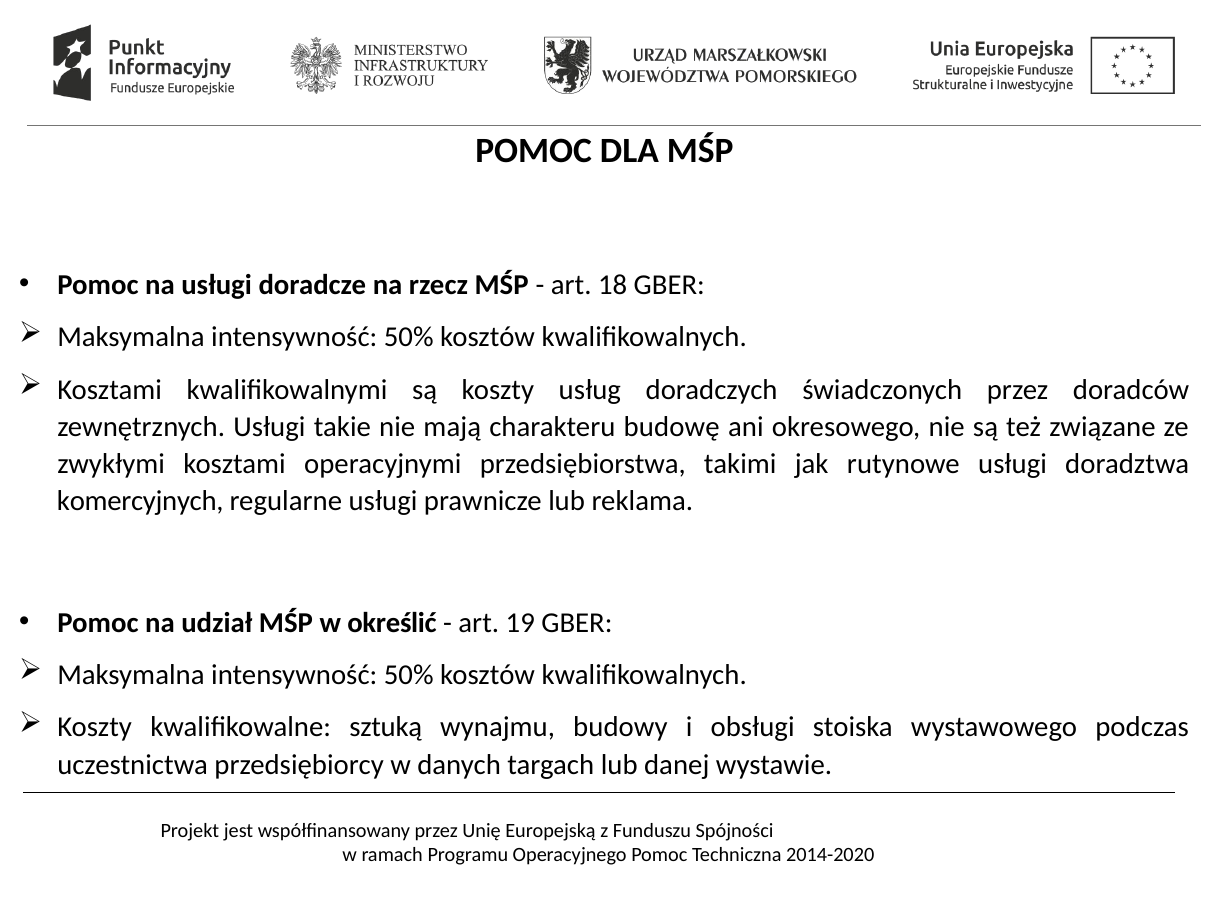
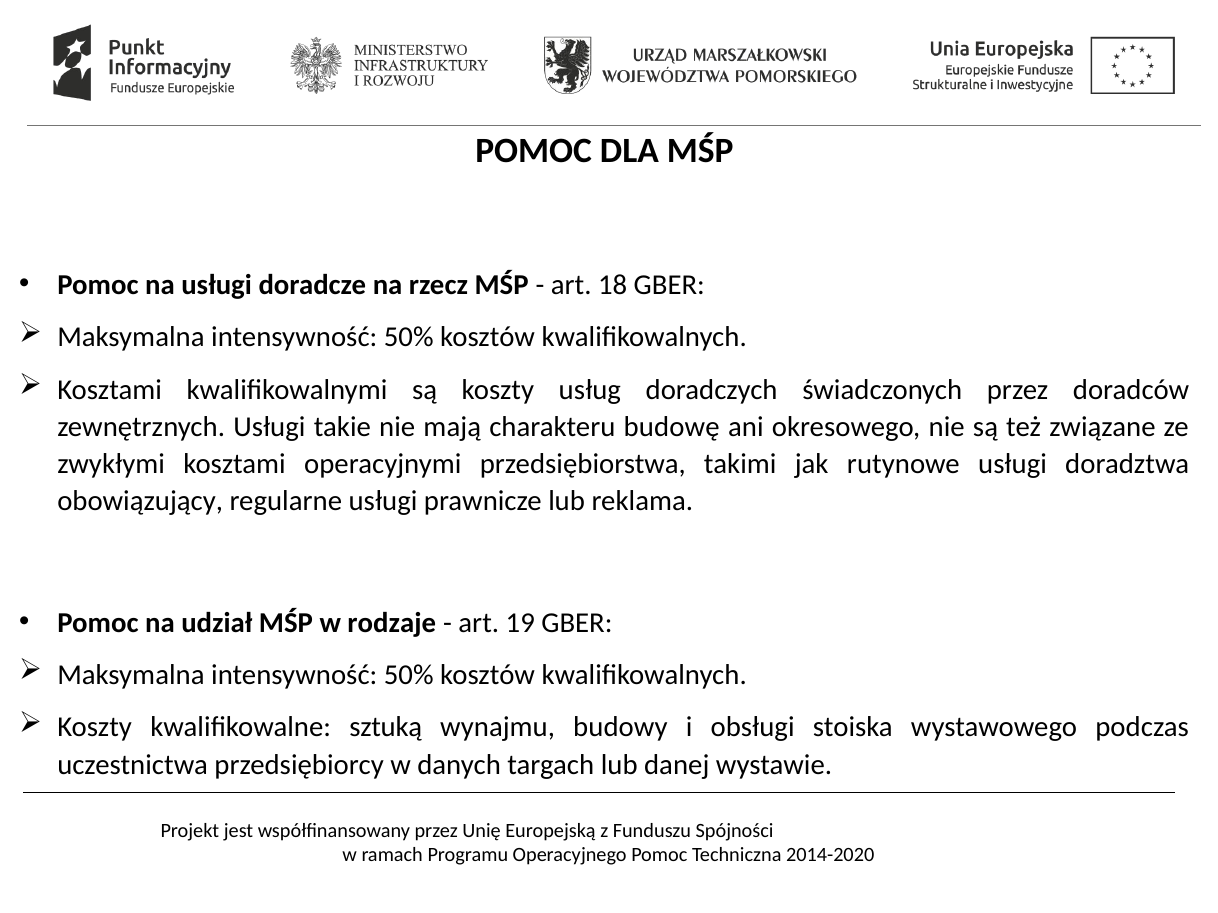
komercyjnych: komercyjnych -> obowiązujący
określić: określić -> rodzaje
